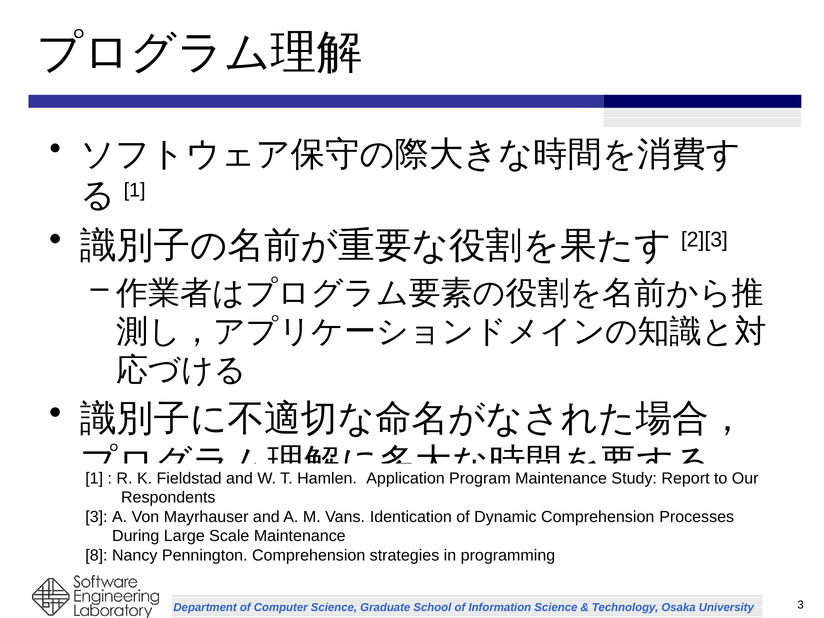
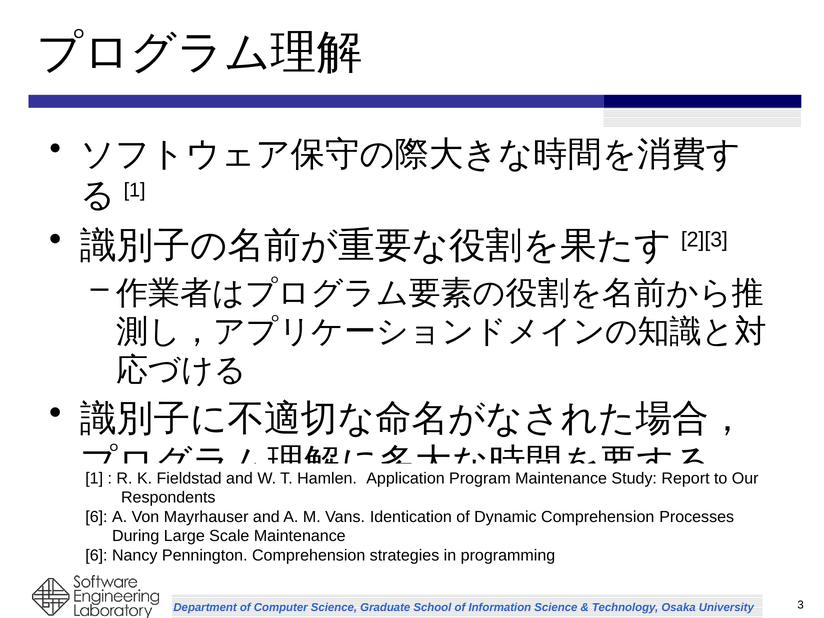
3 at (96, 517): 3 -> 6
8 at (96, 555): 8 -> 6
